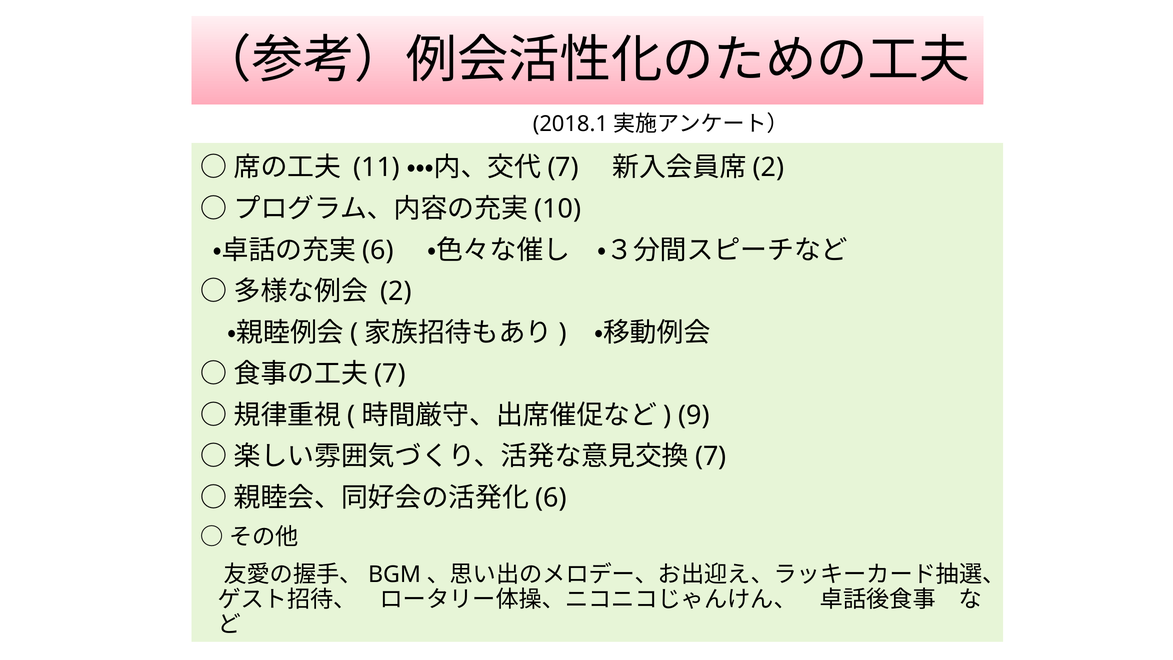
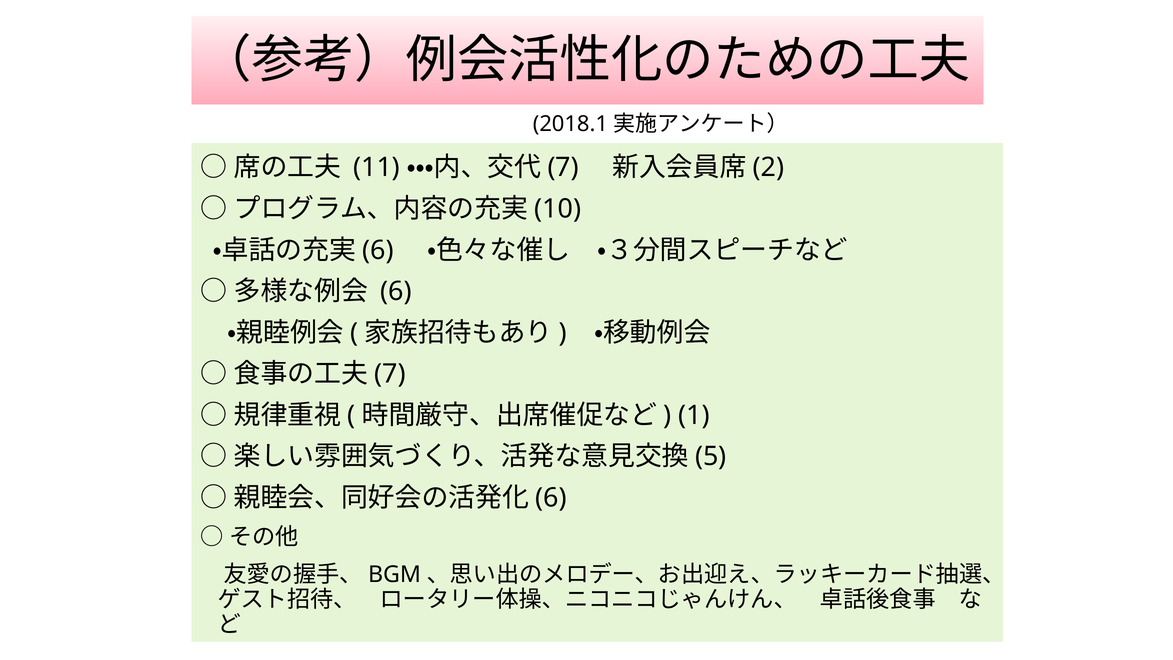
2 at (396, 291): 2 -> 6
9: 9 -> 1
7 at (711, 456): 7 -> 5
